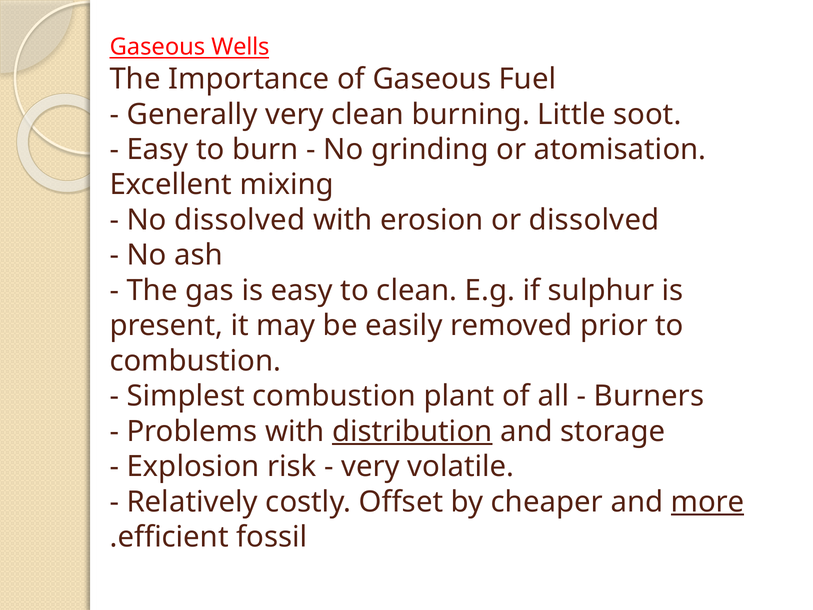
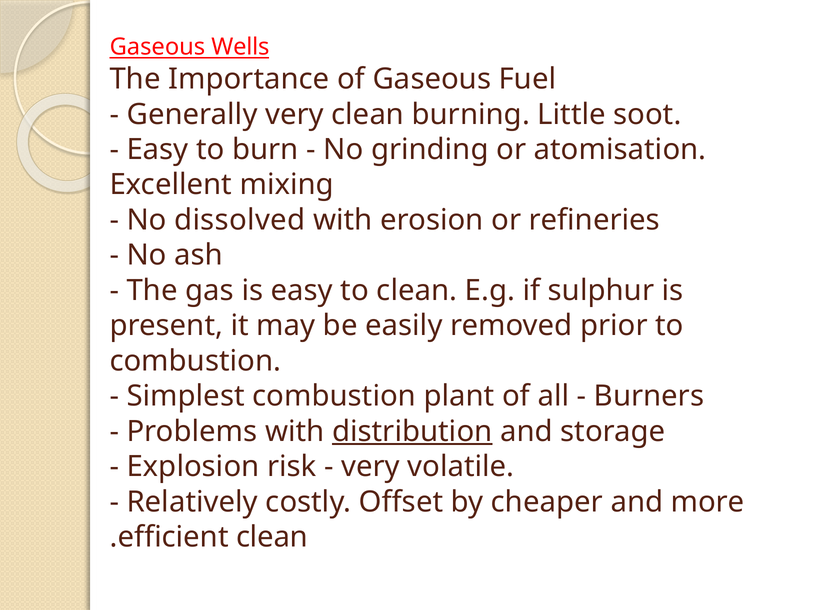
or dissolved: dissolved -> refineries
more underline: present -> none
efficient fossil: fossil -> clean
